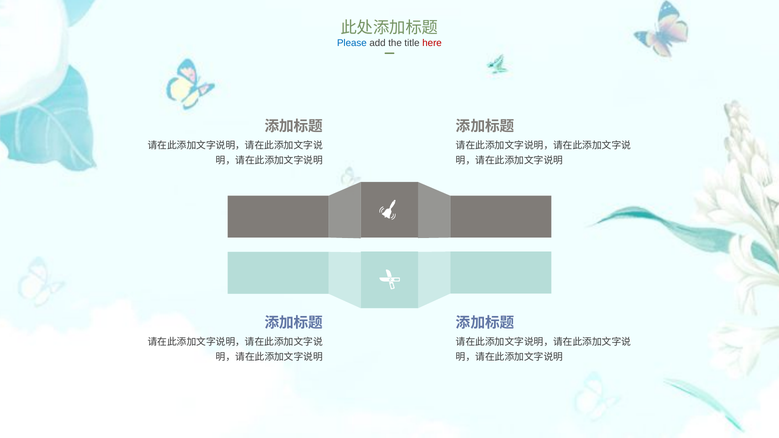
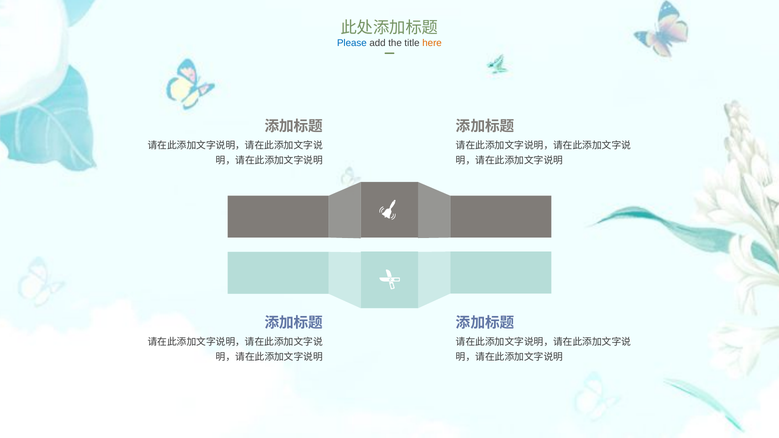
here colour: red -> orange
